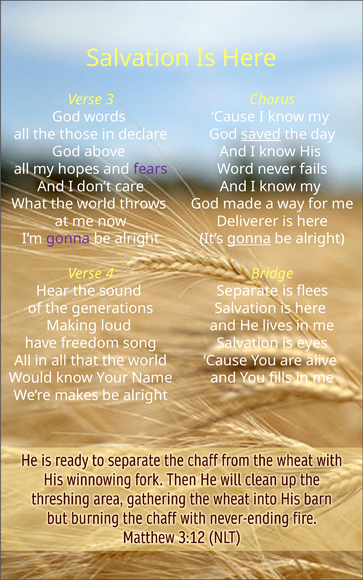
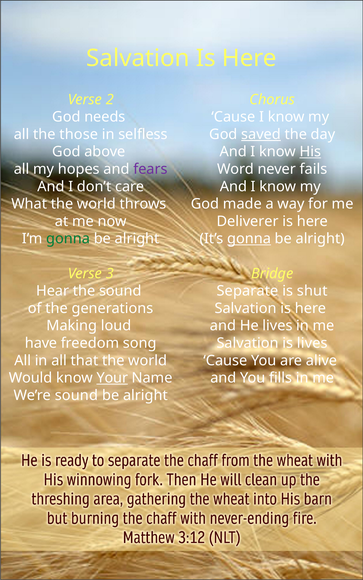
3: 3 -> 2
words: words -> needs
declare: declare -> selfless
His underline: none -> present
gonna at (68, 239) colour: purple -> green
4: 4 -> 3
flees: flees -> shut
is eyes: eyes -> lives
Your underline: none -> present
We’re makes: makes -> sound
